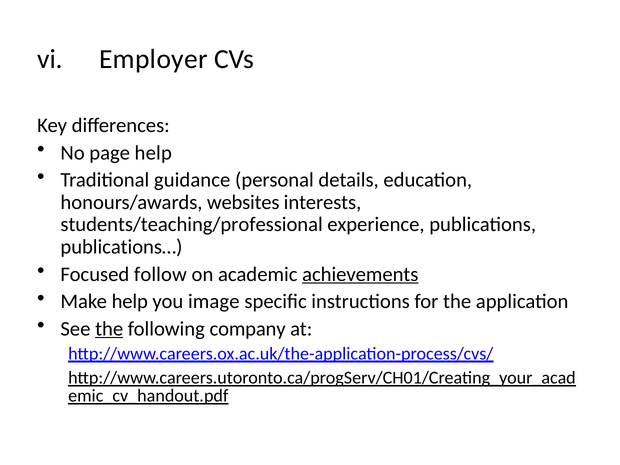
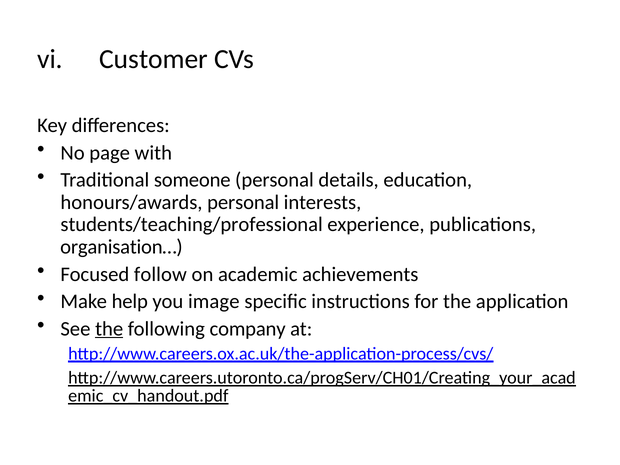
Employer: Employer -> Customer
page help: help -> with
guidance: guidance -> someone
honours/awards websites: websites -> personal
publications…: publications… -> organisation…
achievements underline: present -> none
